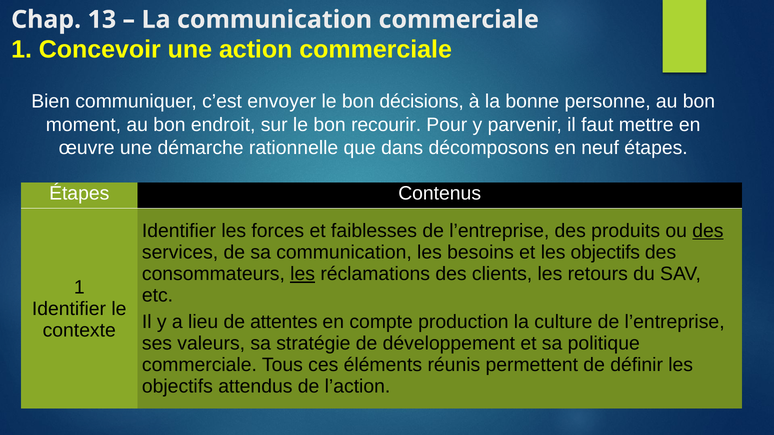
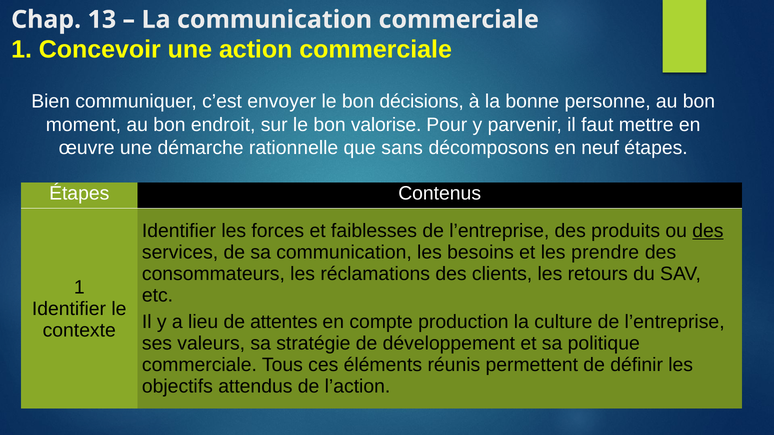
recourir: recourir -> valorise
dans: dans -> sans
et les objectifs: objectifs -> prendre
les at (303, 274) underline: present -> none
